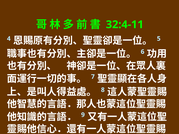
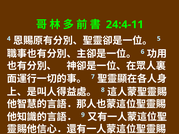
32:4-11: 32:4-11 -> 24:4-11
